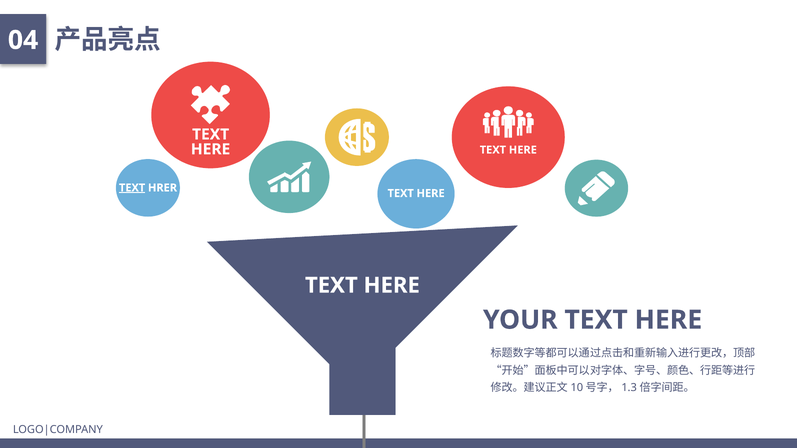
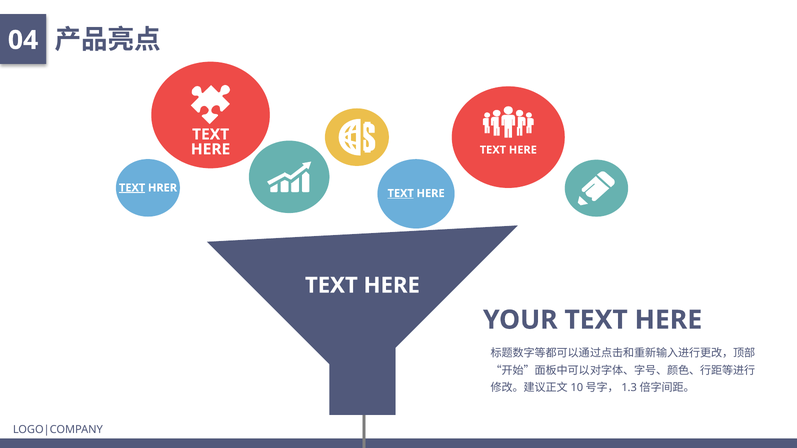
TEXT at (401, 193) underline: none -> present
